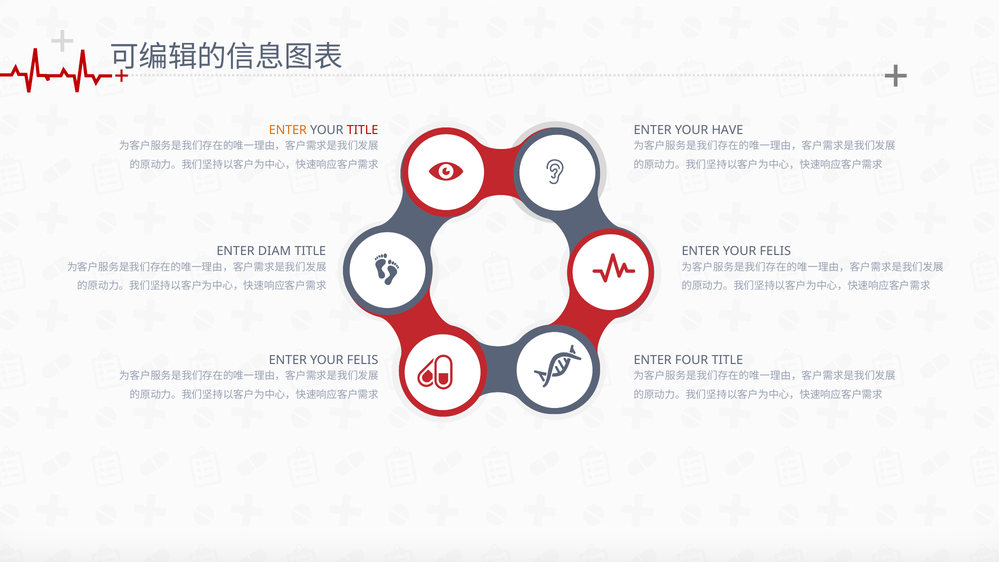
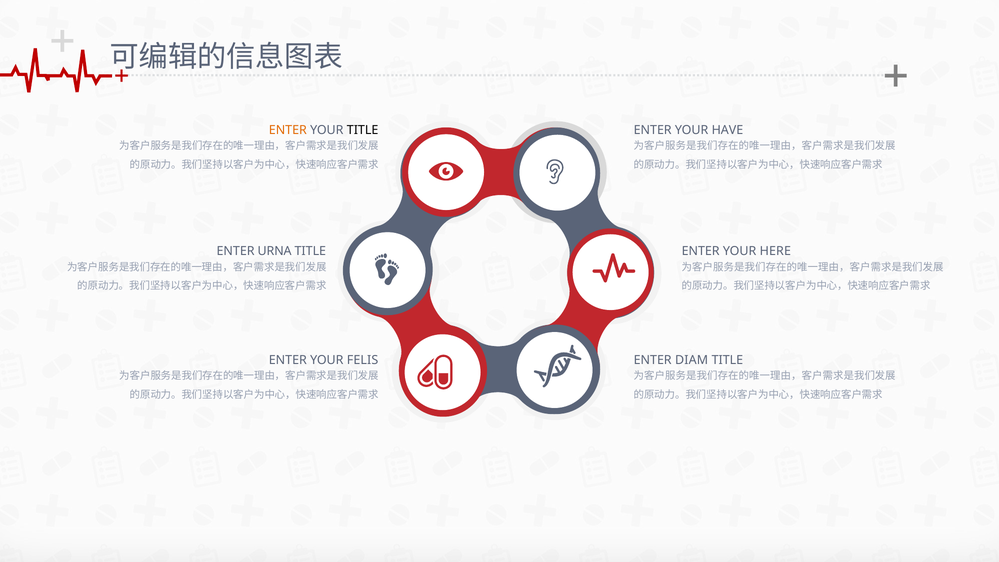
TITLE at (363, 130) colour: red -> black
DIAM: DIAM -> URNA
FELIS at (775, 251): FELIS -> HERE
FOUR: FOUR -> DIAM
